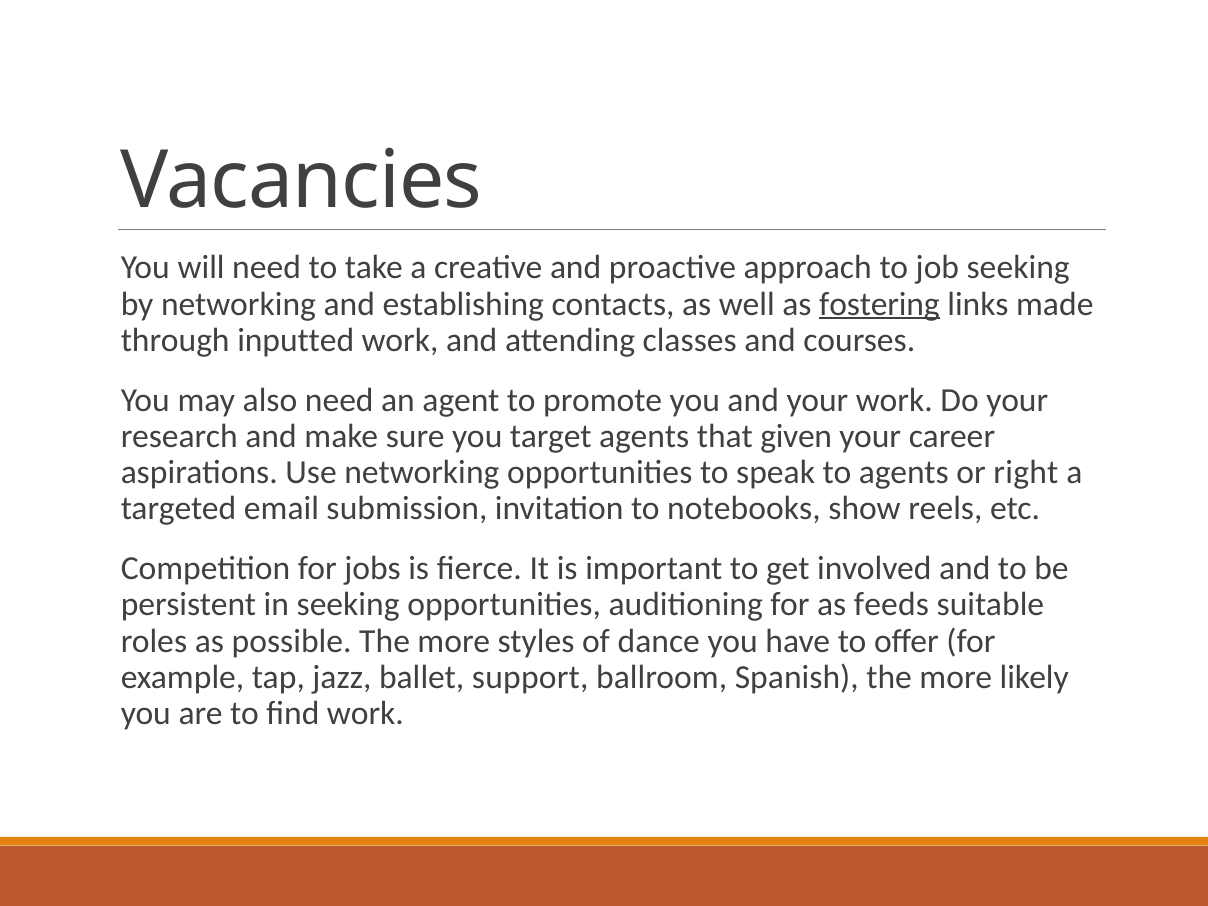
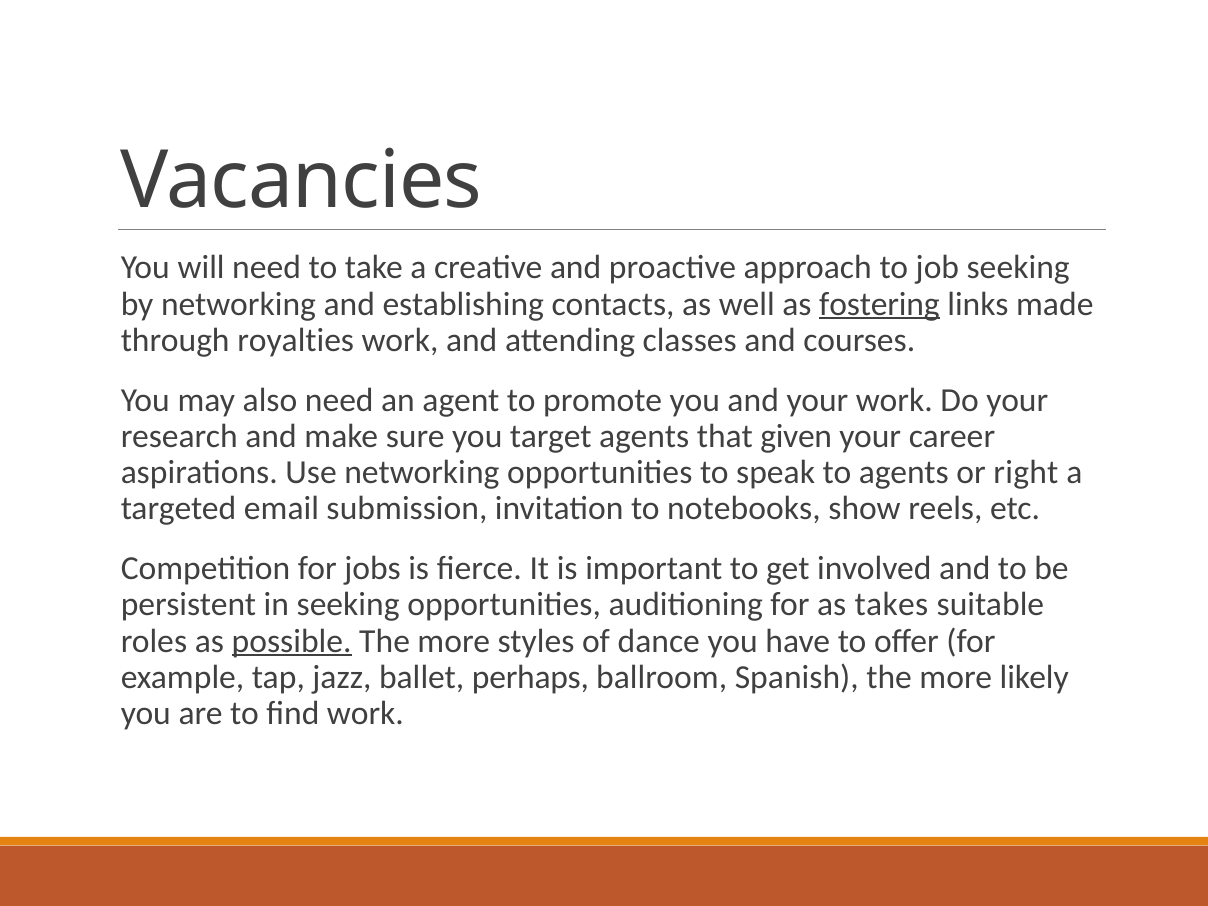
inputted: inputted -> royalties
feeds: feeds -> takes
possible underline: none -> present
support: support -> perhaps
